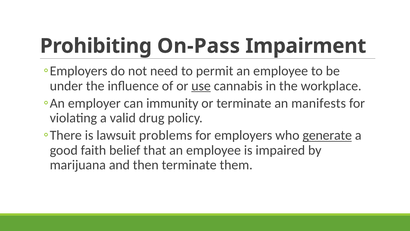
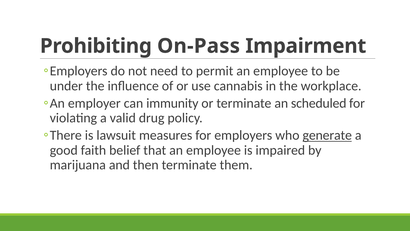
use underline: present -> none
manifests: manifests -> scheduled
problems: problems -> measures
